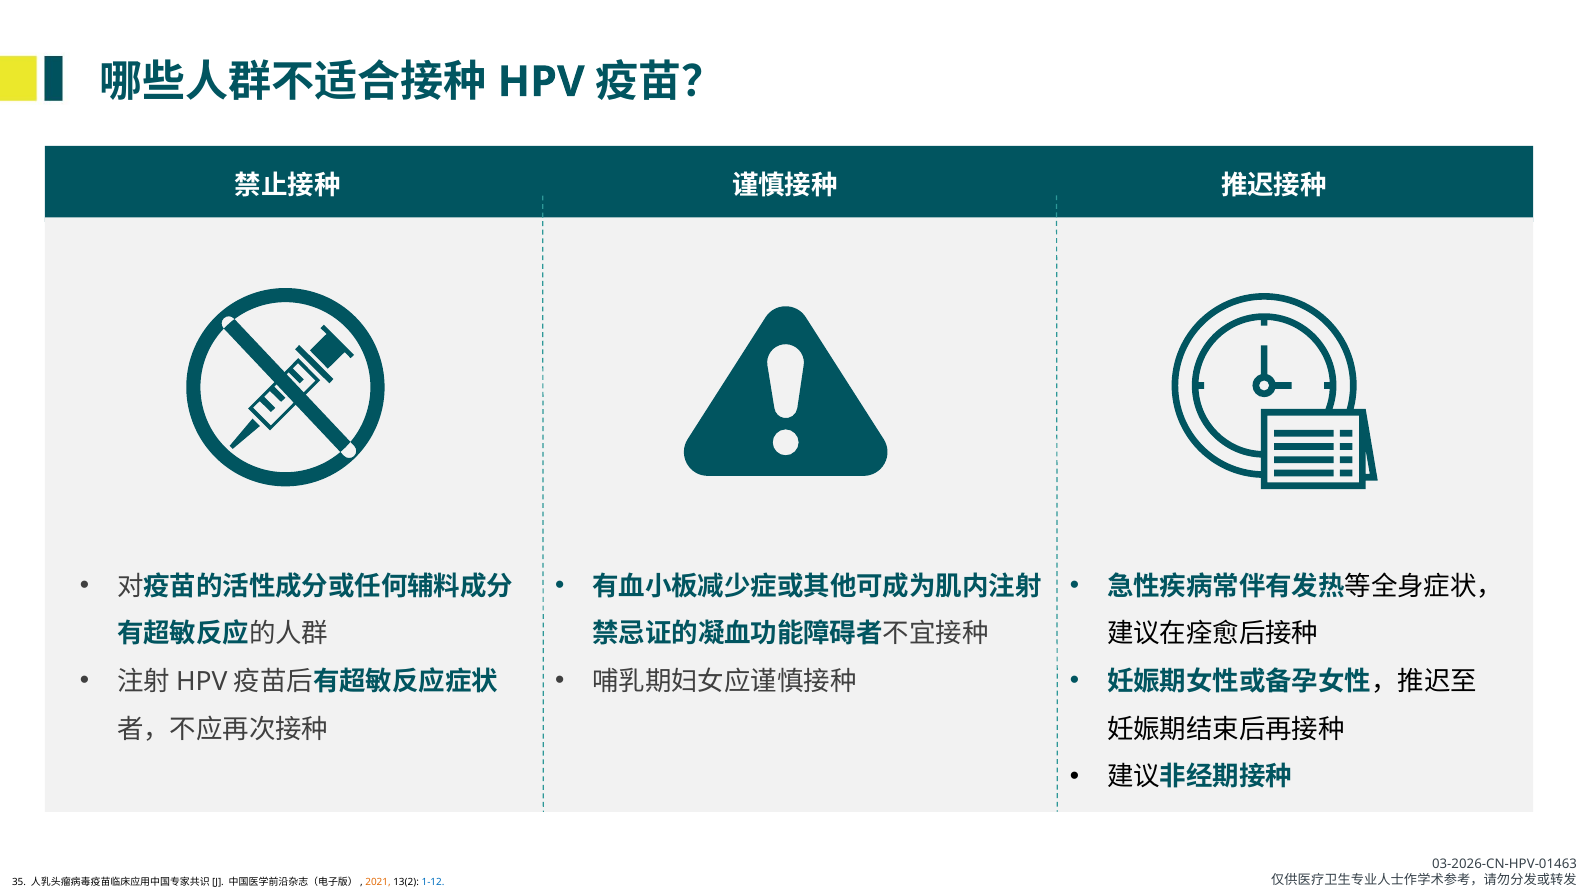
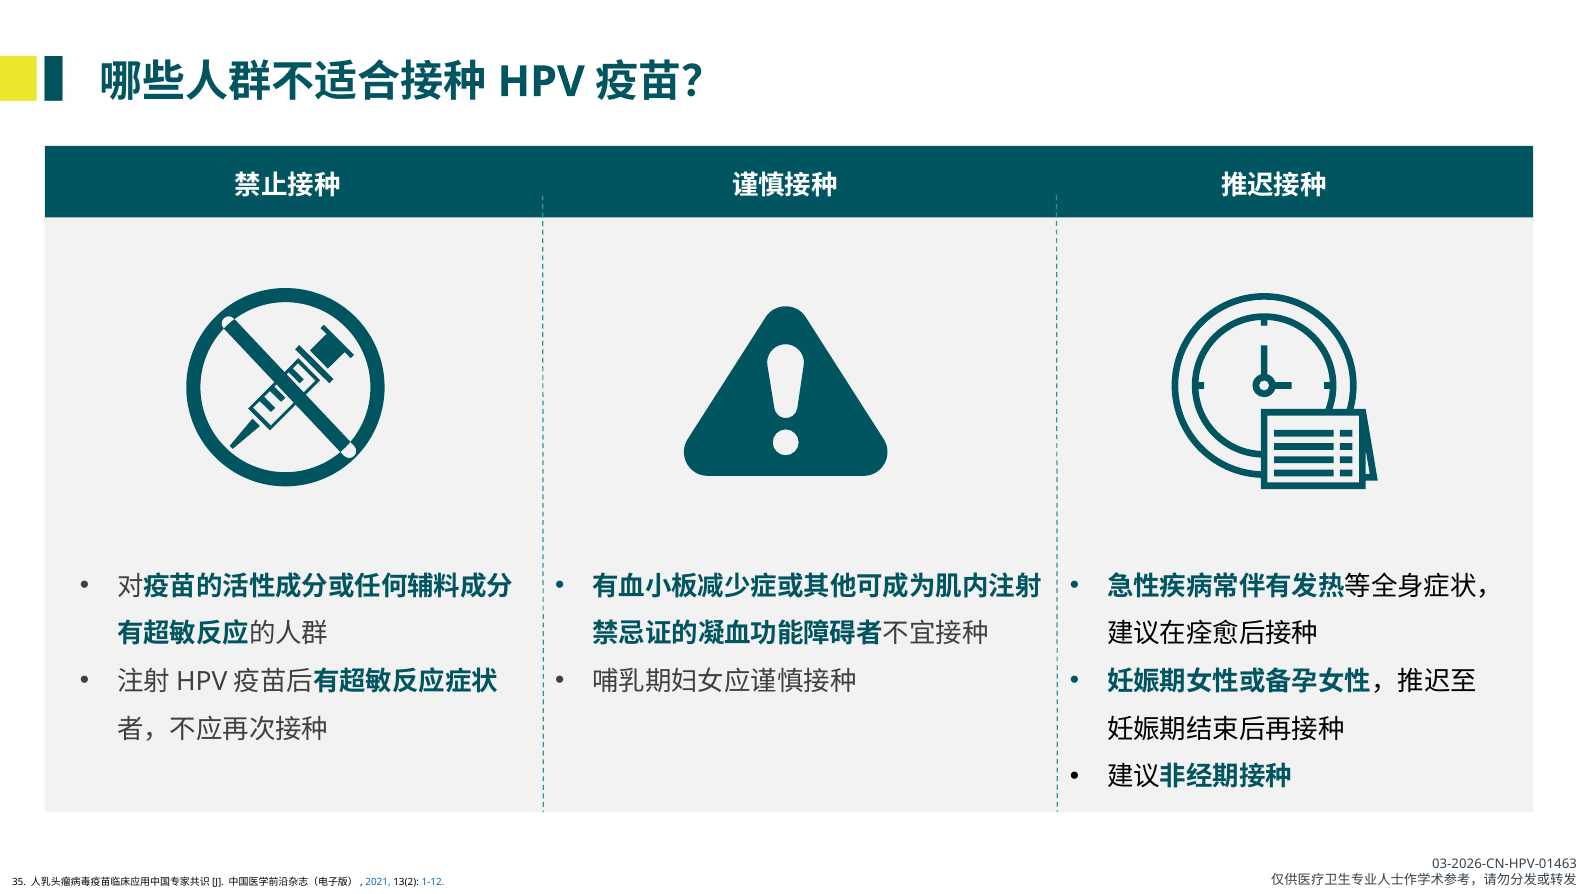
2021 colour: orange -> blue
